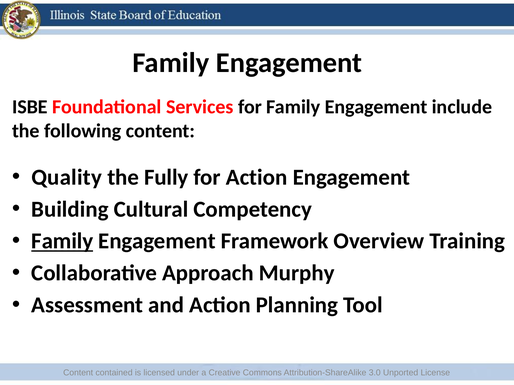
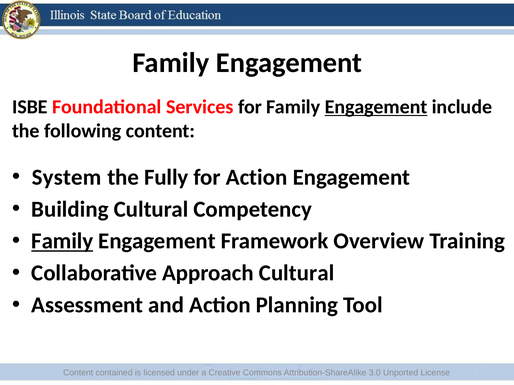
Engagement at (376, 107) underline: none -> present
Quality: Quality -> System
Approach Murphy: Murphy -> Cultural
